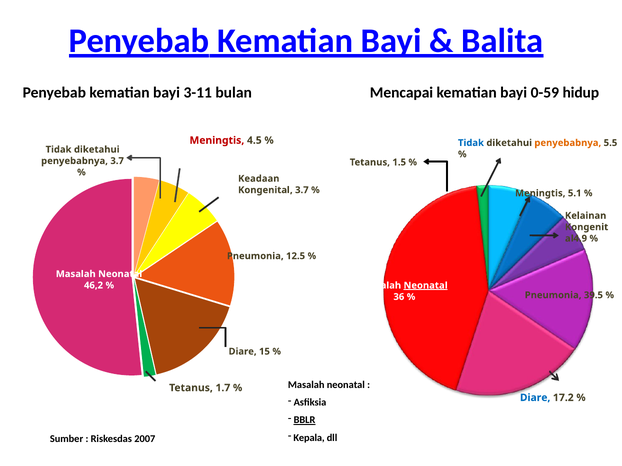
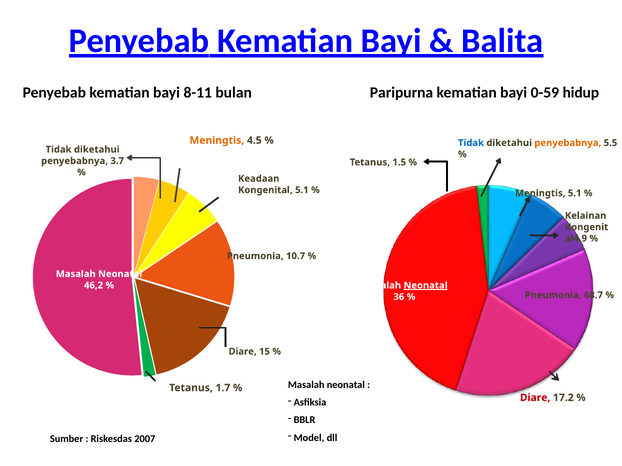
3-11: 3-11 -> 8-11
Mencapai: Mencapai -> Paripurna
Meningtis at (217, 140) colour: red -> orange
Kongenital 3.7: 3.7 -> 5.1
12.5: 12.5 -> 10.7
39.5: 39.5 -> 68.7
Diare at (535, 398) colour: blue -> red
BBLR underline: present -> none
Kepala: Kepala -> Model
